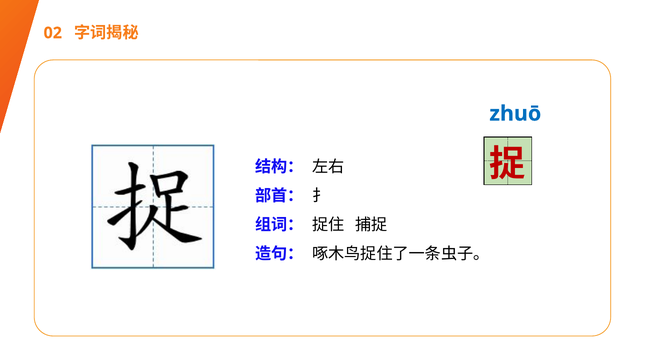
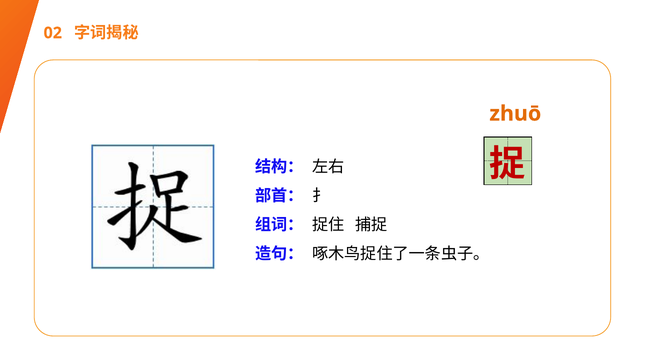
zhuō colour: blue -> orange
